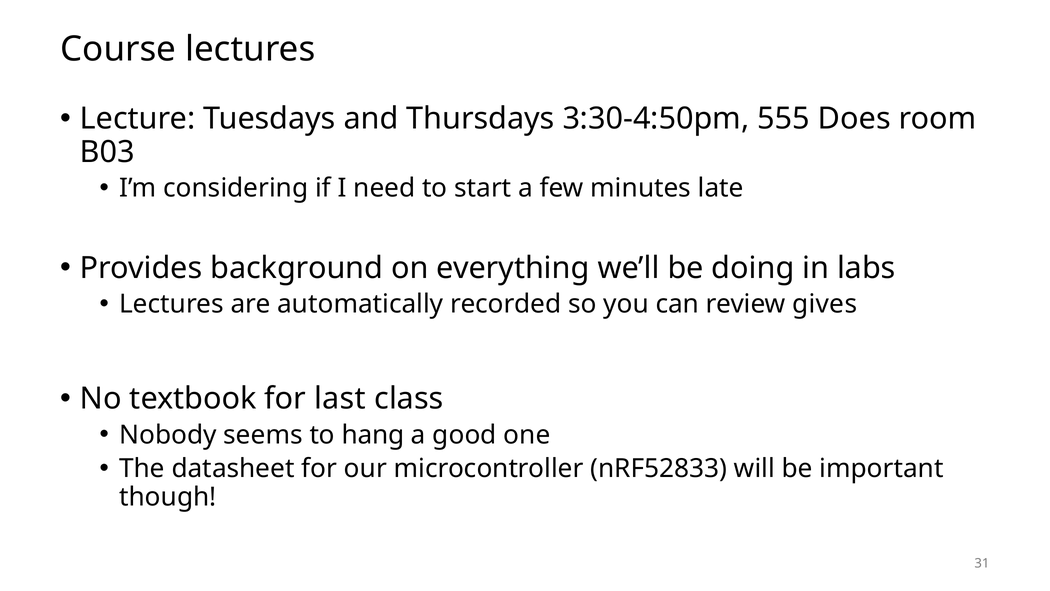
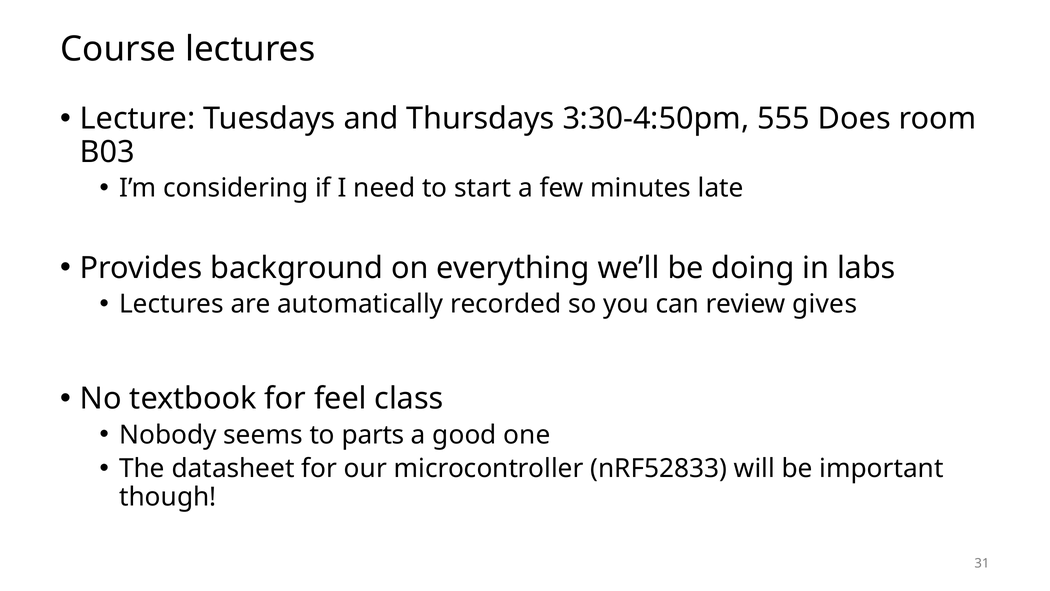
last: last -> feel
hang: hang -> parts
